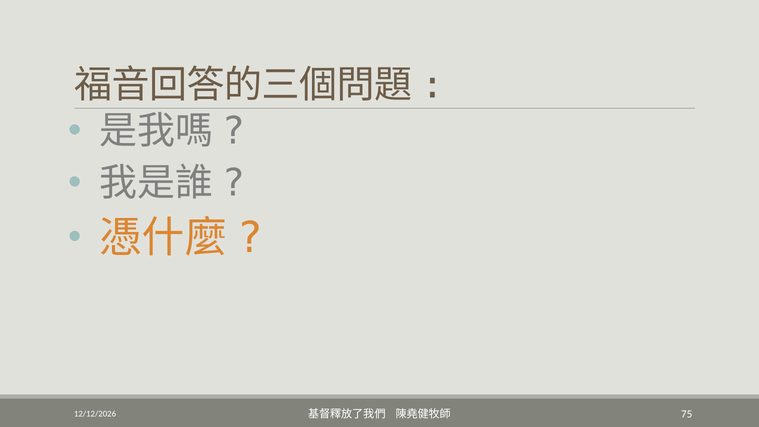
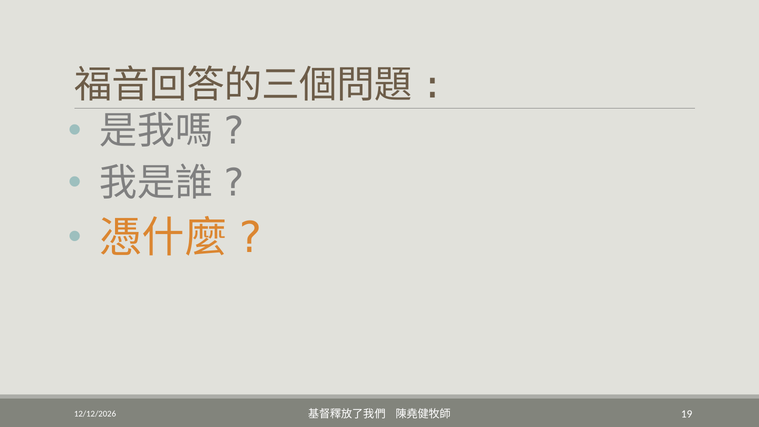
75: 75 -> 19
